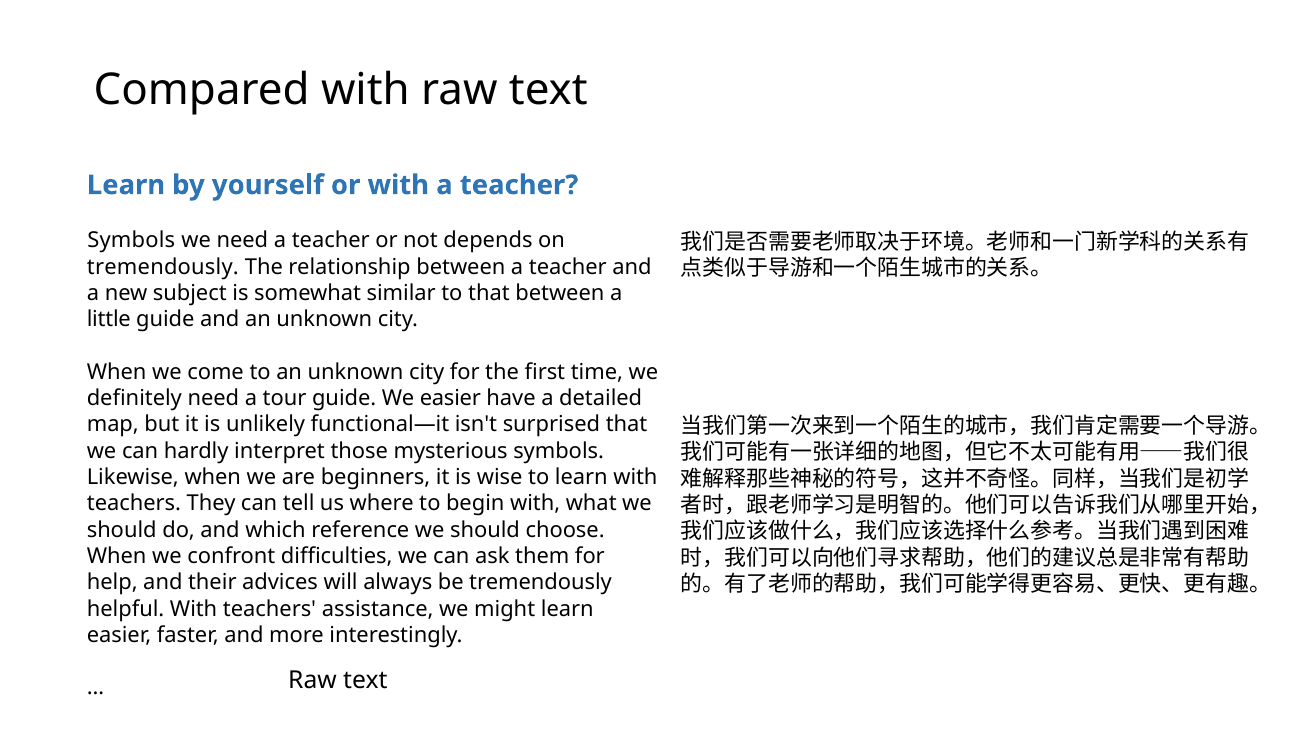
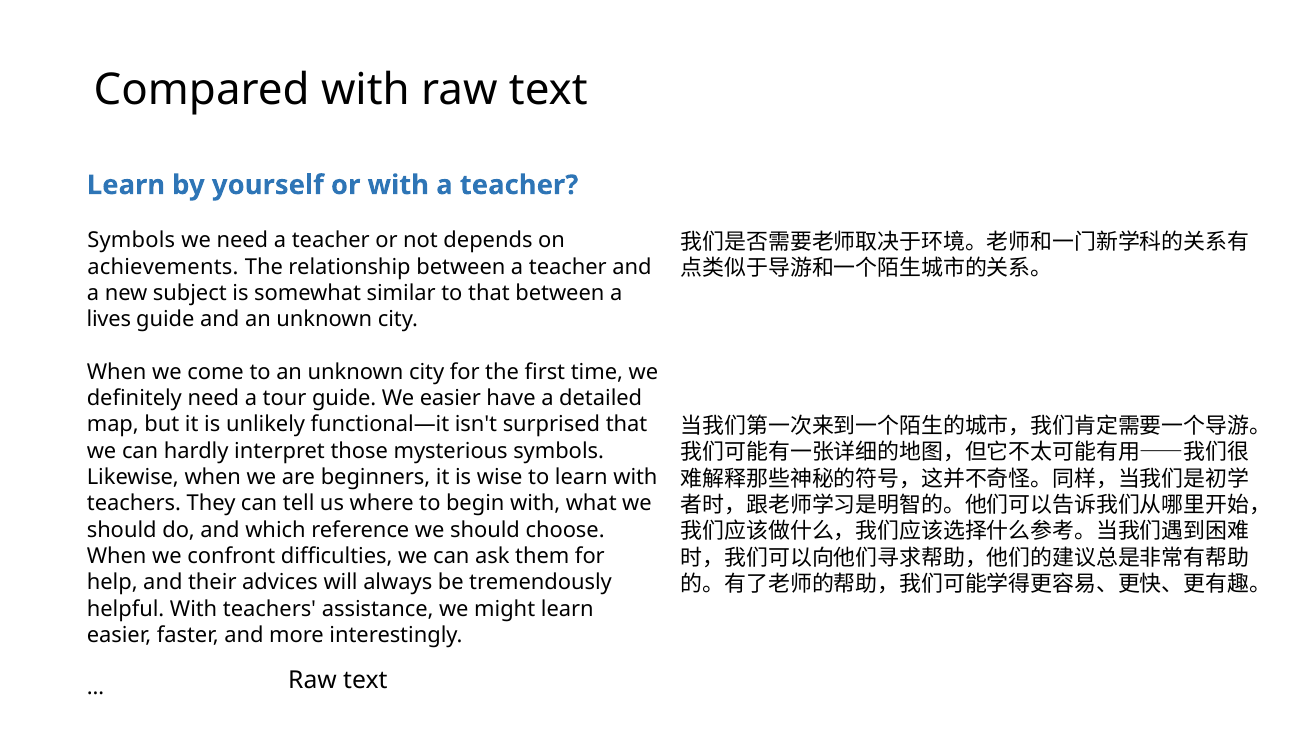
tremendously at (163, 267): tremendously -> achievements
little: little -> lives
